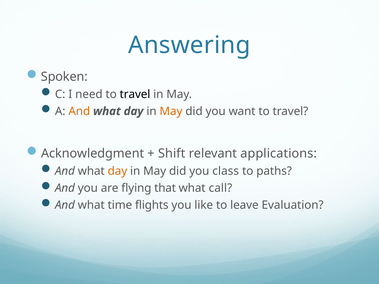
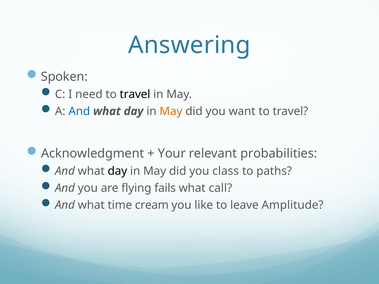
And at (79, 111) colour: orange -> blue
Shift: Shift -> Your
applications: applications -> probabilities
day at (117, 171) colour: orange -> black
that: that -> fails
flights: flights -> cream
Evaluation: Evaluation -> Amplitude
